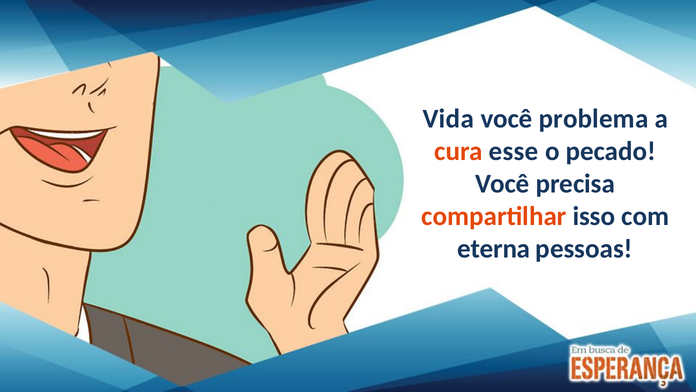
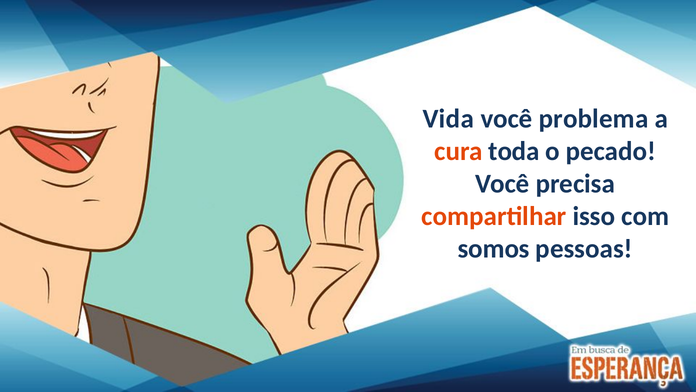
esse: esse -> toda
eterna: eterna -> somos
